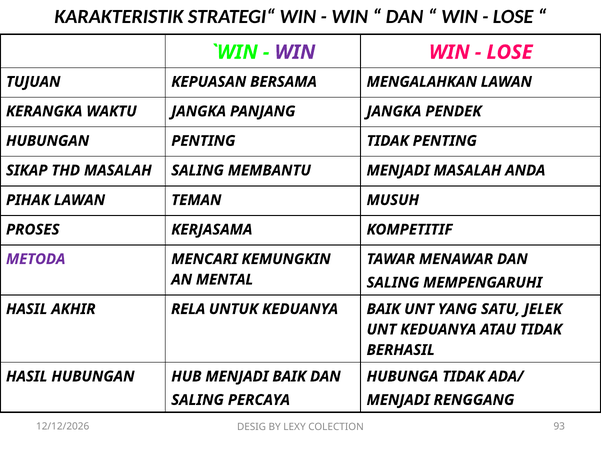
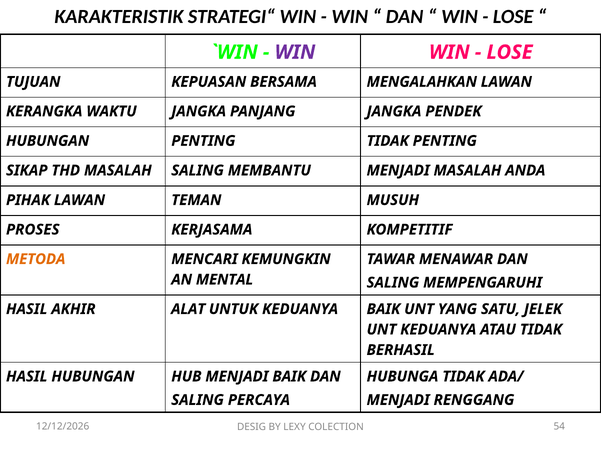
METODA colour: purple -> orange
RELA: RELA -> ALAT
93: 93 -> 54
